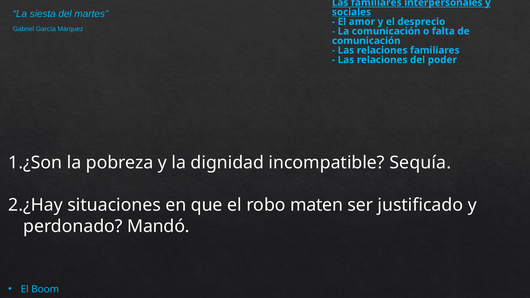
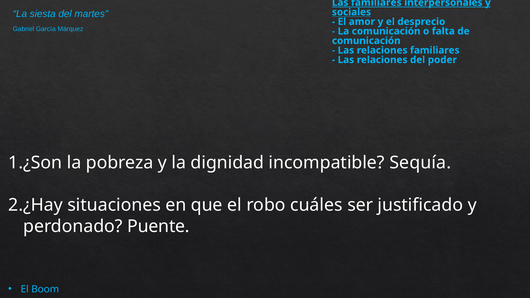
maten: maten -> cuáles
Mandó: Mandó -> Puente
